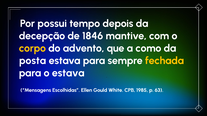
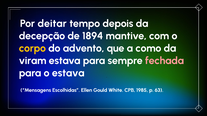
possui: possui -> deitar
1846: 1846 -> 1894
posta: posta -> viram
fechada colour: yellow -> pink
